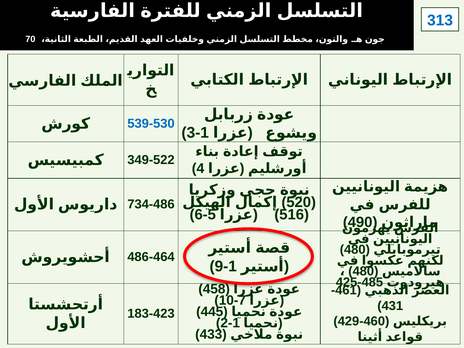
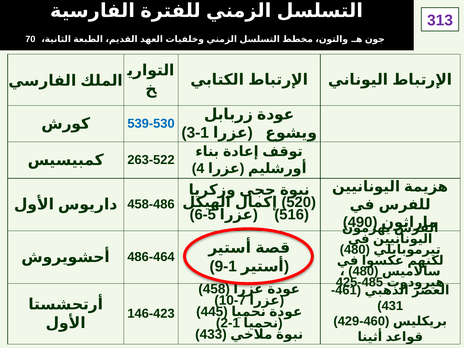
313 colour: blue -> purple
349-522: 349-522 -> 263-522
734-486: 734-486 -> 458-486
183-423: 183-423 -> 146-423
